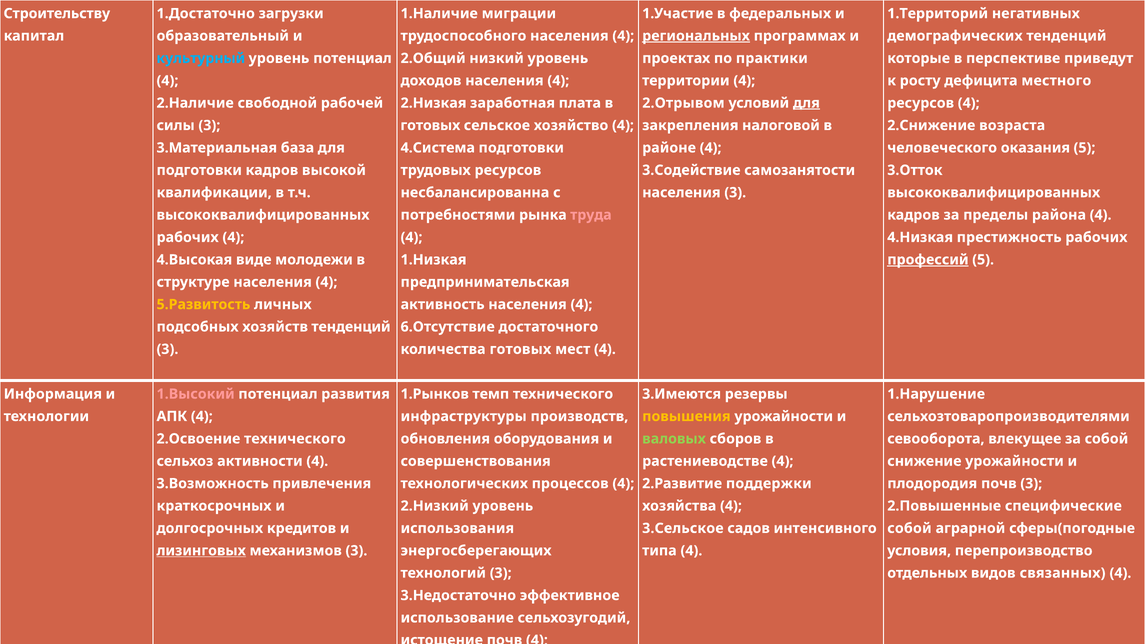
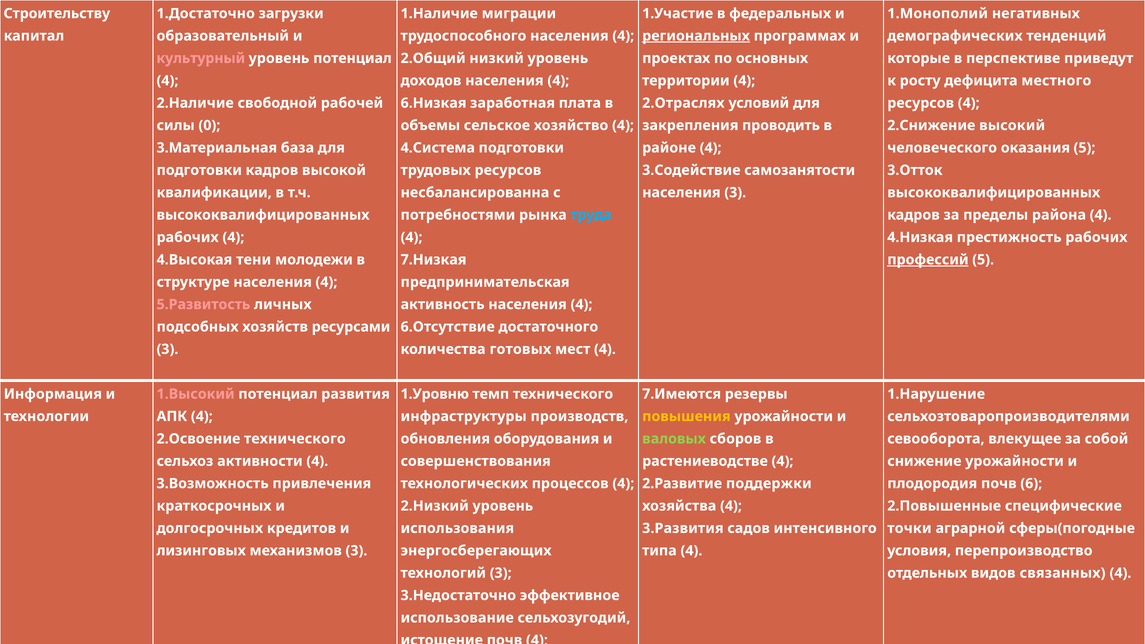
1.Территорий: 1.Территорий -> 1.Монополий
культурный colour: light blue -> pink
практики: практики -> основных
2.Низкая: 2.Низкая -> 6.Низкая
2.Отрывом: 2.Отрывом -> 2.Отраслях
для at (806, 103) underline: present -> none
силы 3: 3 -> 0
готовых at (430, 125): готовых -> объемы
налоговой: налоговой -> проводить
возраста: возраста -> высокий
труда colour: pink -> light blue
виде: виде -> тени
1.Низкая: 1.Низкая -> 7.Низкая
5.Развитость colour: yellow -> pink
хозяйств тенденций: тенденций -> ресурсами
1.Рынков: 1.Рынков -> 1.Уровню
3.Имеются: 3.Имеются -> 7.Имеются
почв 3: 3 -> 6
3.Сельское: 3.Сельское -> 3.Развития
собой at (909, 528): собой -> точки
лизинговых underline: present -> none
